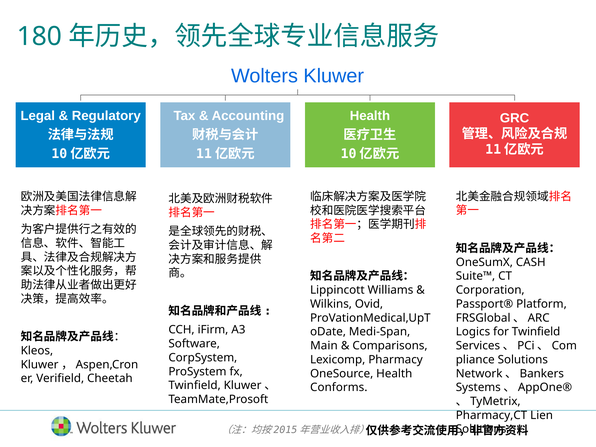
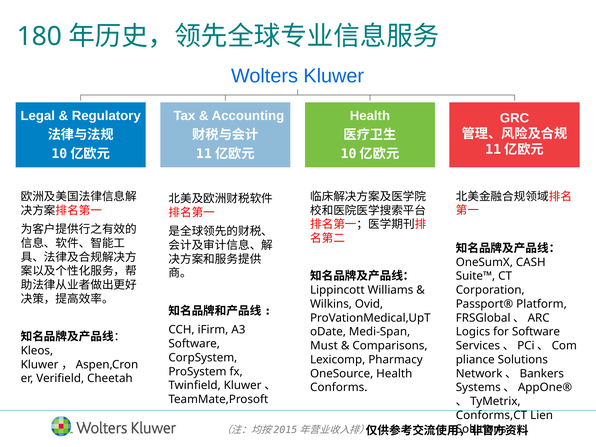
for Twinfield: Twinfield -> Software
Main: Main -> Must
Pharmacy,CT: Pharmacy,CT -> Conforms,CT
